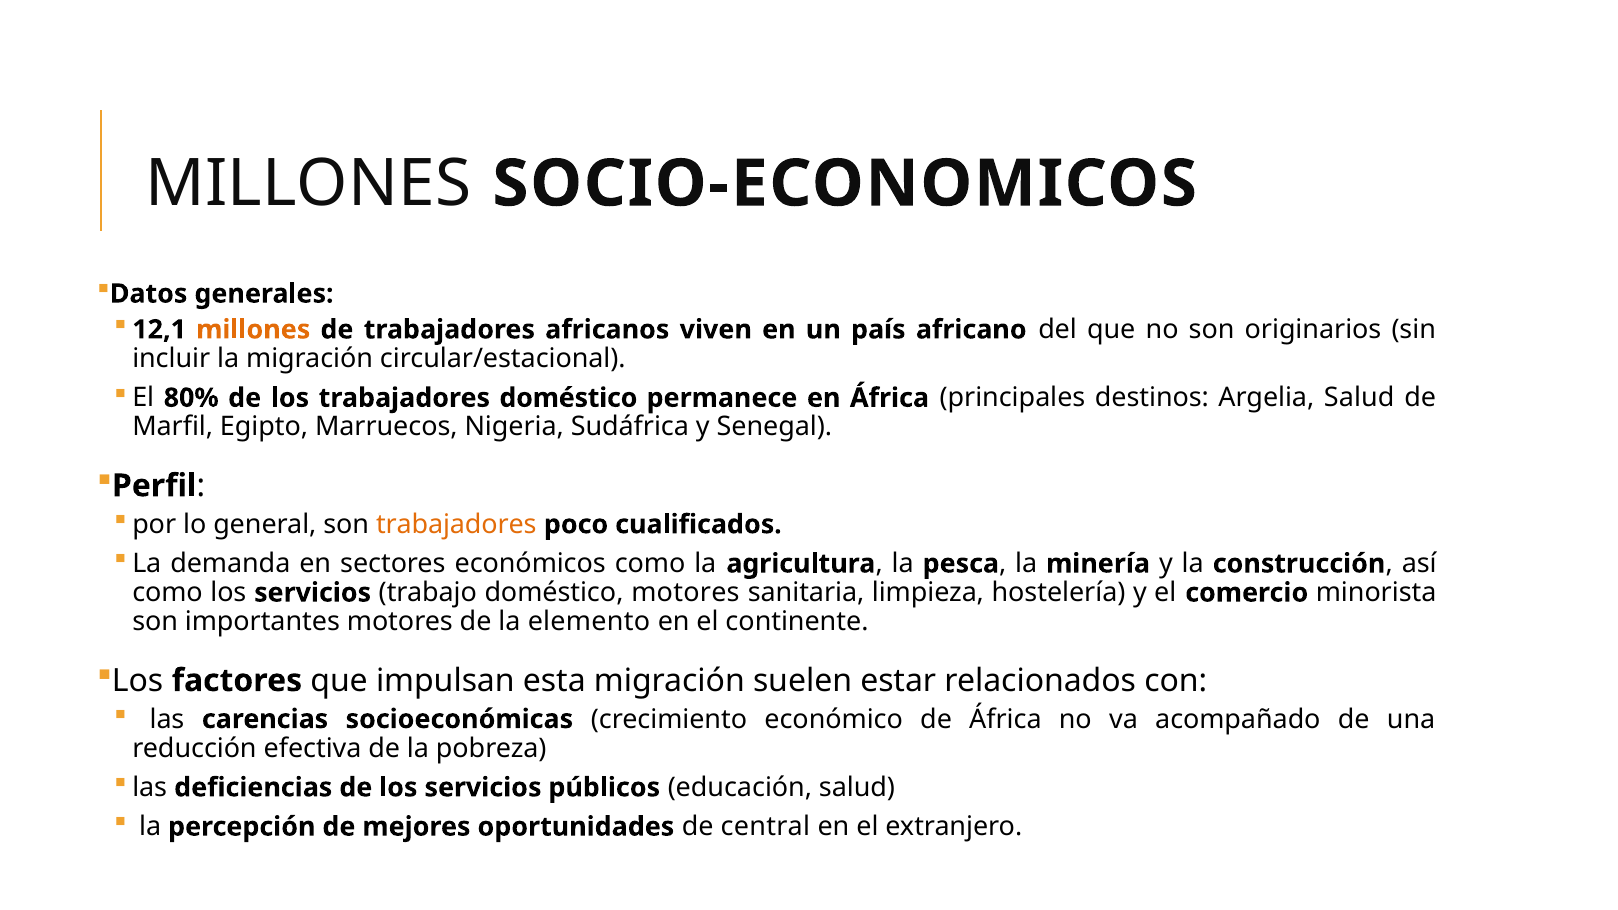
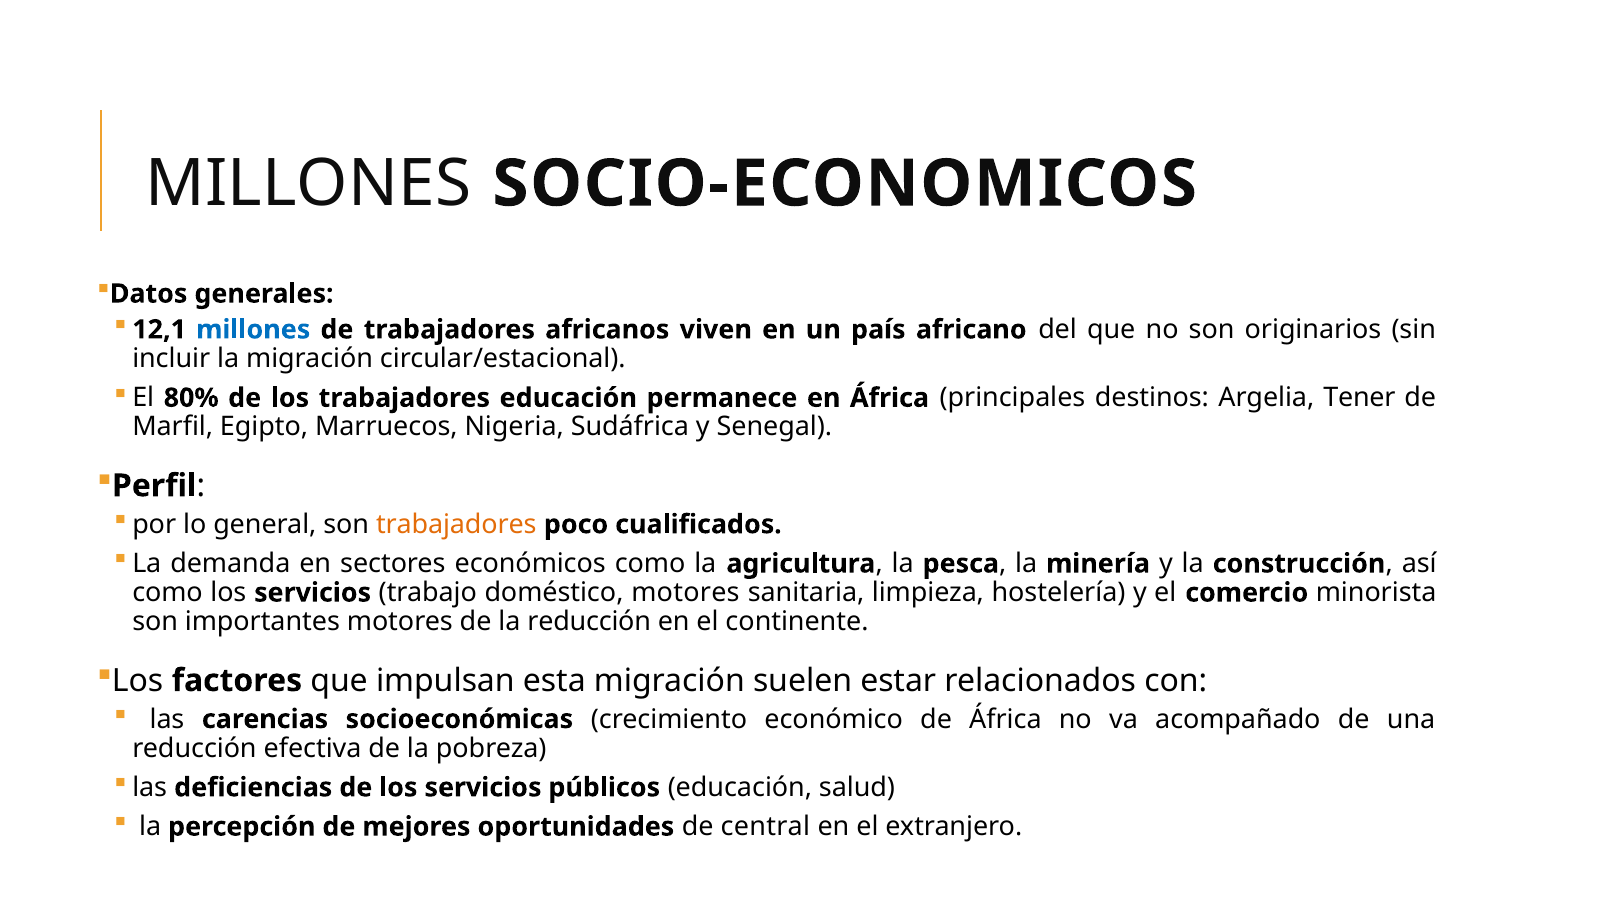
millones at (253, 330) colour: orange -> blue
trabajadores doméstico: doméstico -> educación
Argelia Salud: Salud -> Tener
la elemento: elemento -> reducción
